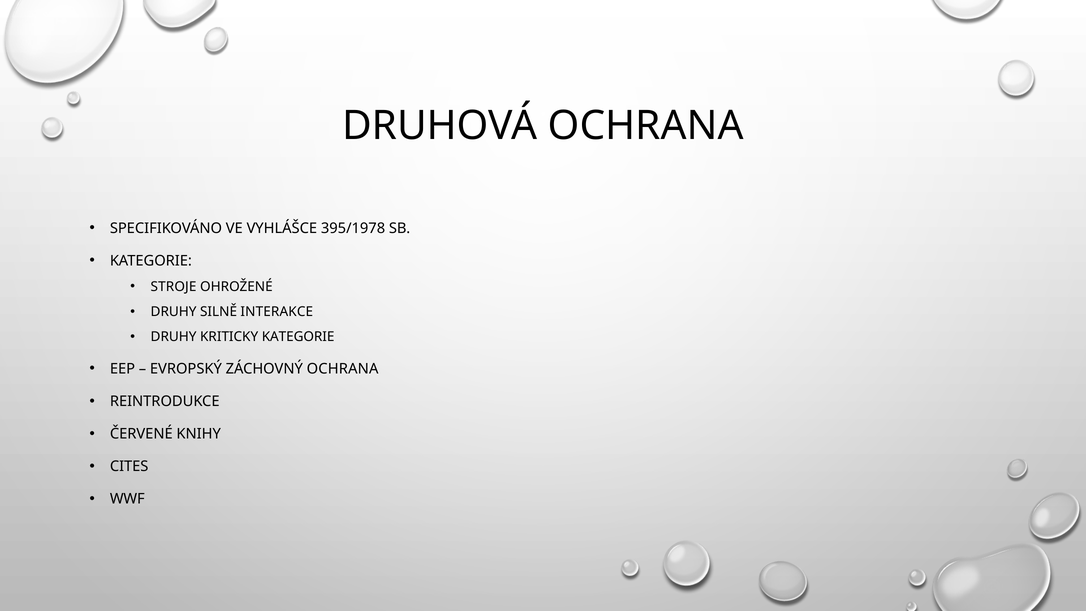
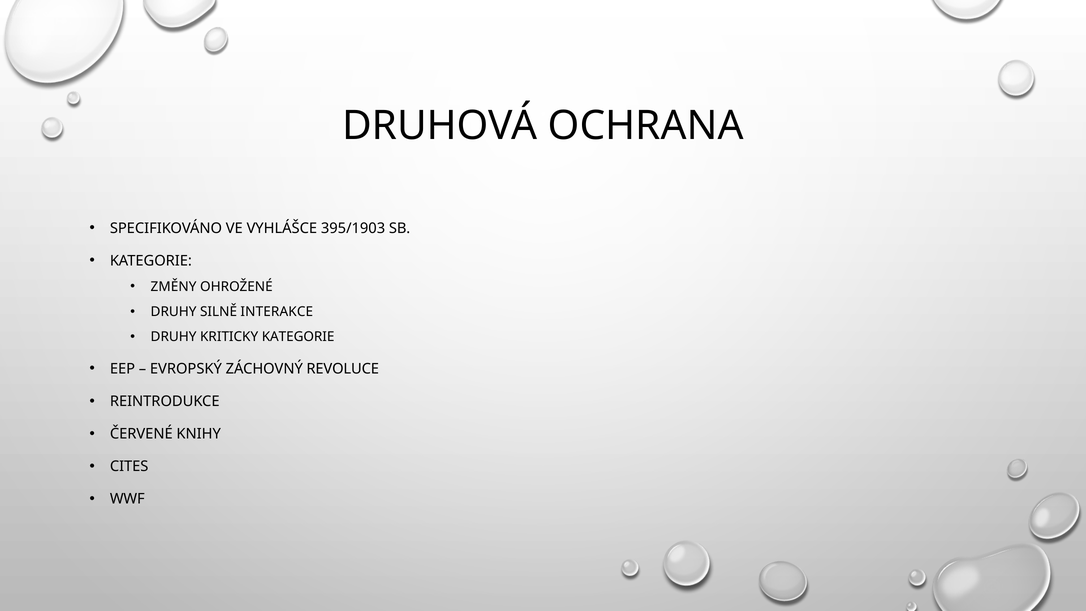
395/1978: 395/1978 -> 395/1903
STROJE: STROJE -> ZMĚNY
ZÁCHOVNÝ OCHRANA: OCHRANA -> REVOLUCE
